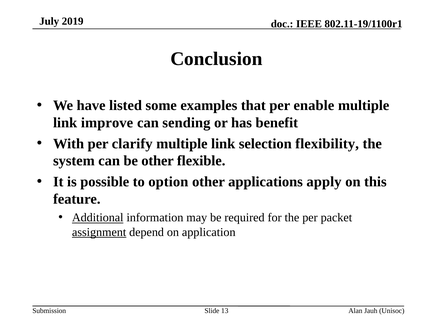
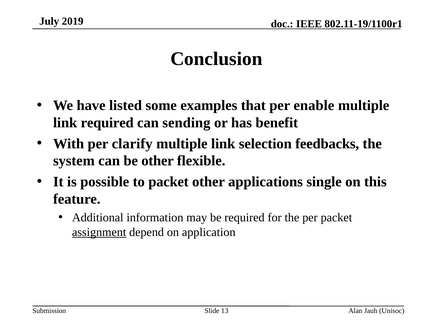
link improve: improve -> required
flexibility: flexibility -> feedbacks
to option: option -> packet
apply: apply -> single
Additional underline: present -> none
